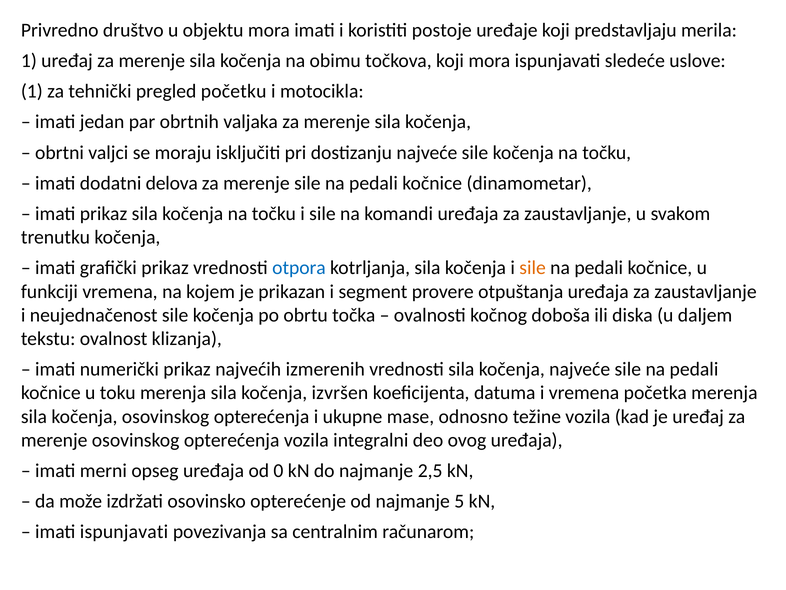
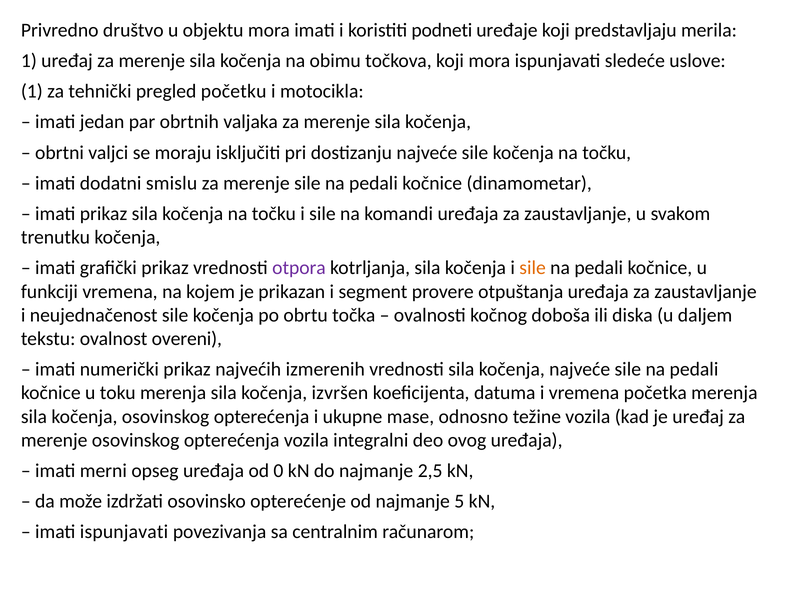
postoje: postoje -> podneti
delova: delova -> smislu
otpora colour: blue -> purple
klizanja: klizanja -> overeni
